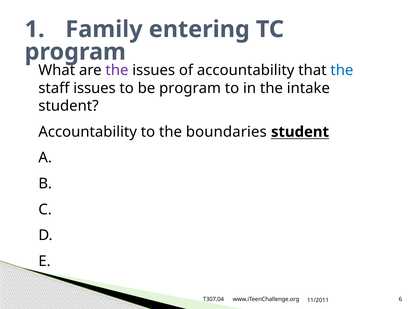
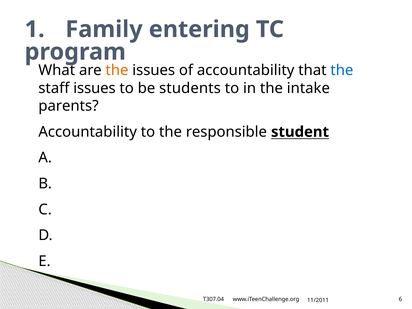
the at (117, 70) colour: purple -> orange
be program: program -> students
student at (69, 106): student -> parents
boundaries: boundaries -> responsible
